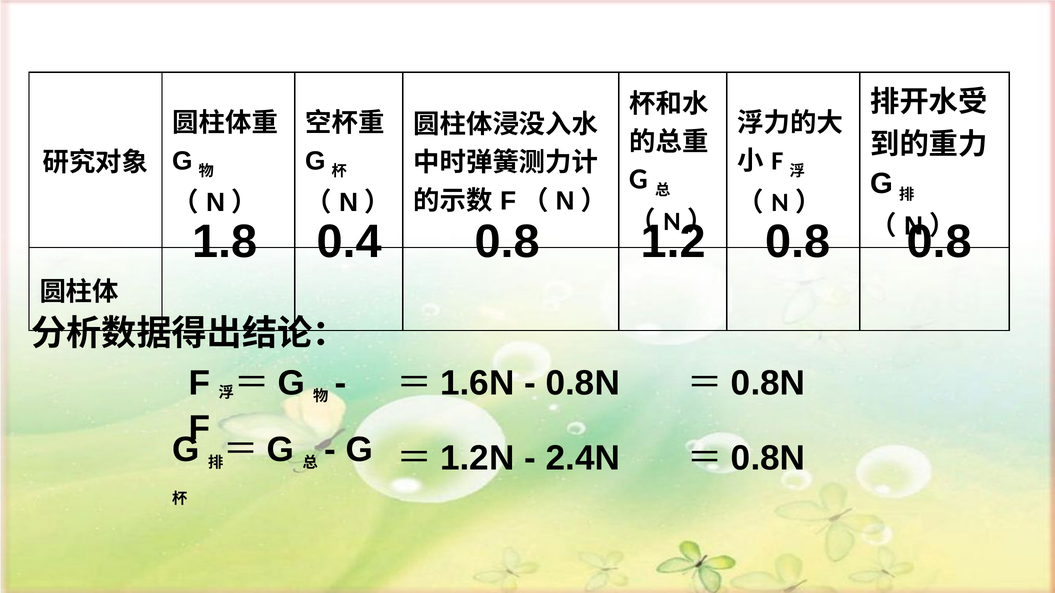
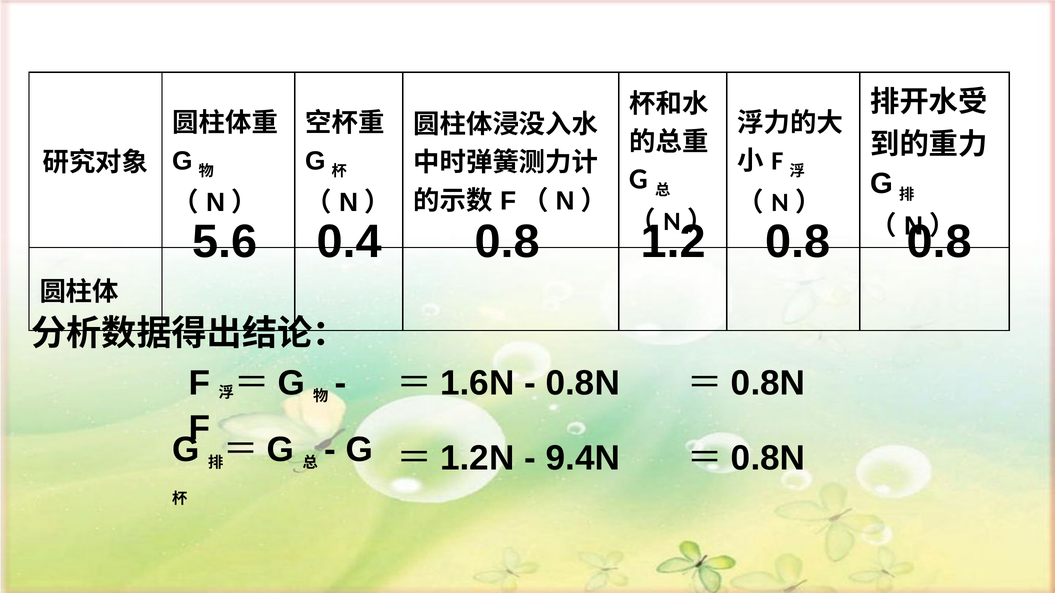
1.8: 1.8 -> 5.6
2.4N: 2.4N -> 9.4N
